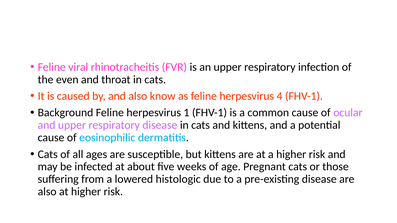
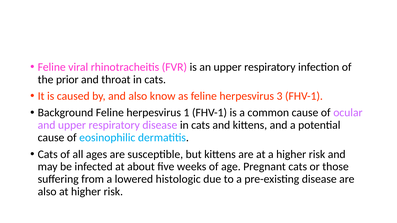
even: even -> prior
4: 4 -> 3
